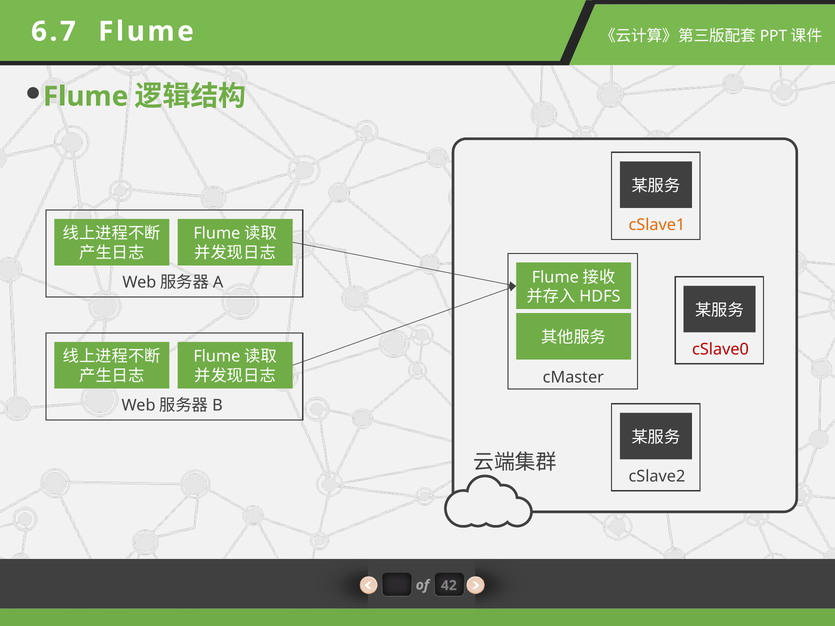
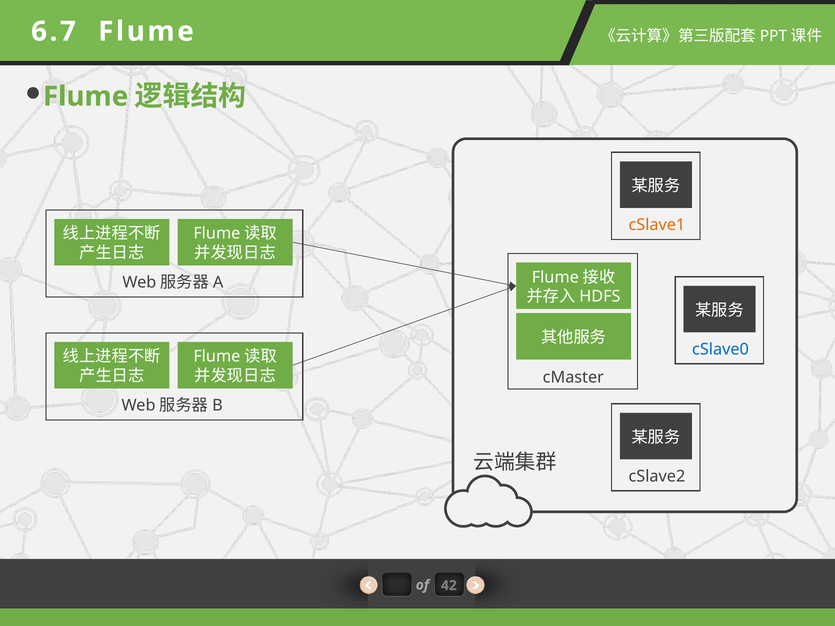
cSlave0 colour: red -> blue
